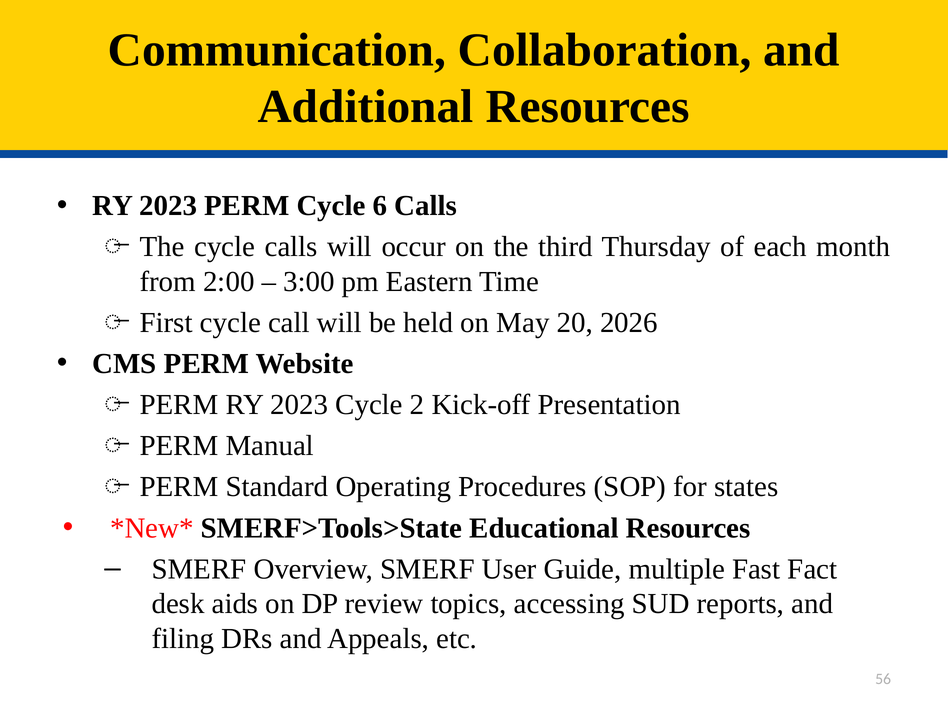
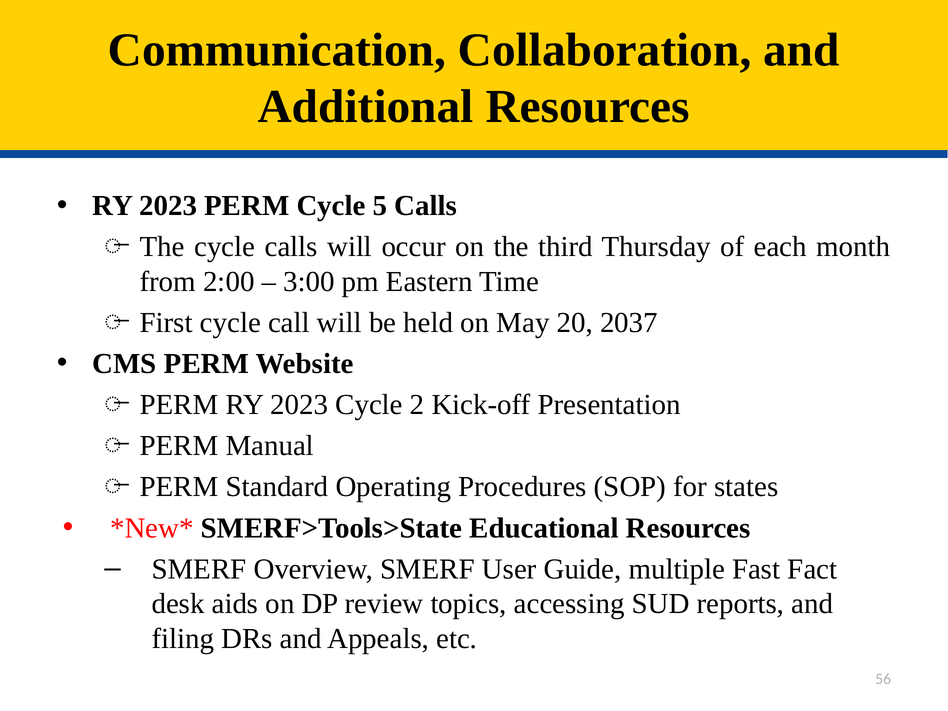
6: 6 -> 5
2026: 2026 -> 2037
